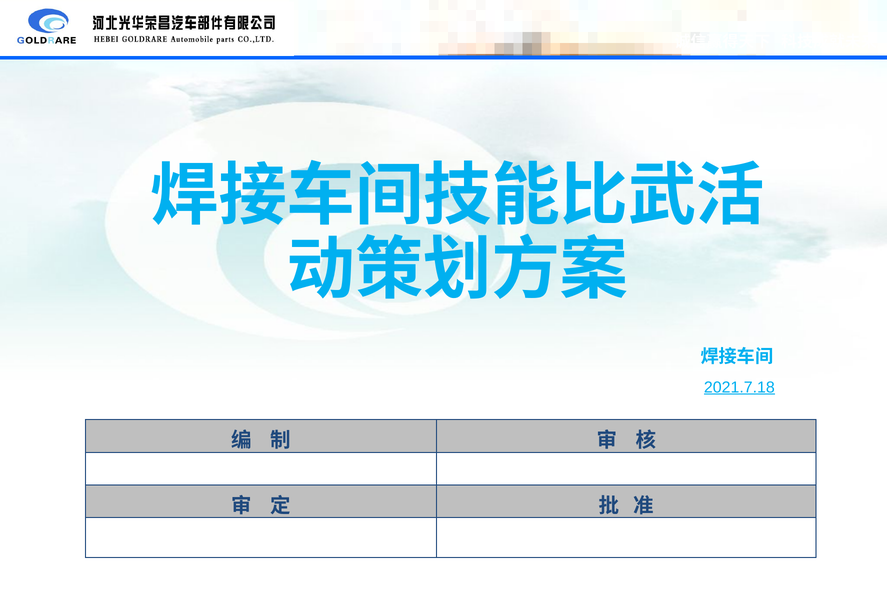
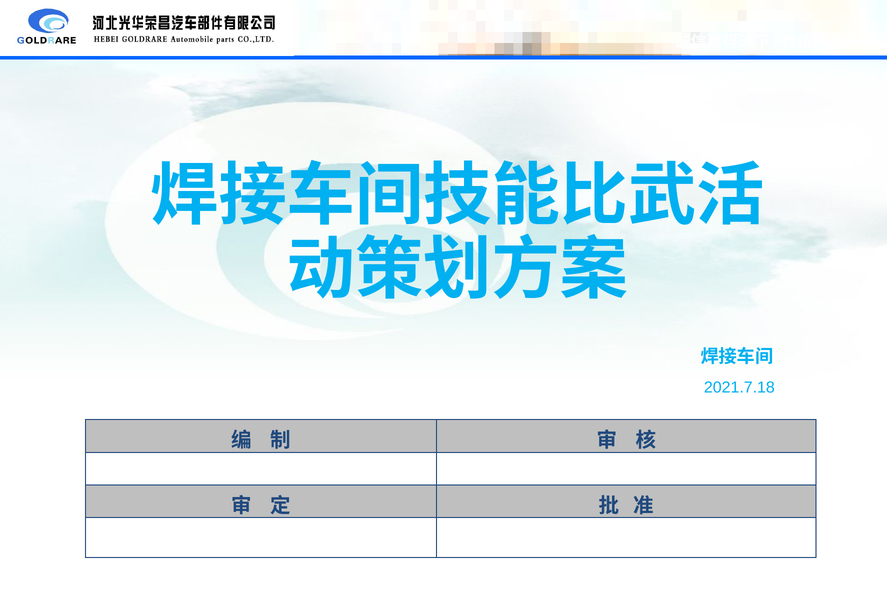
2021.7.18 underline: present -> none
